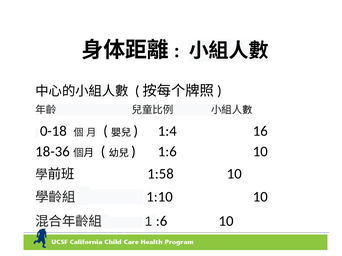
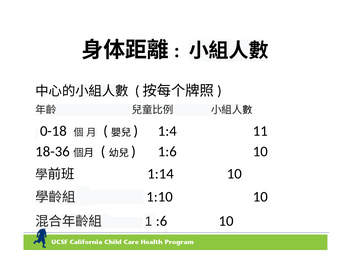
16: 16 -> 11
1:58: 1:58 -> 1:14
